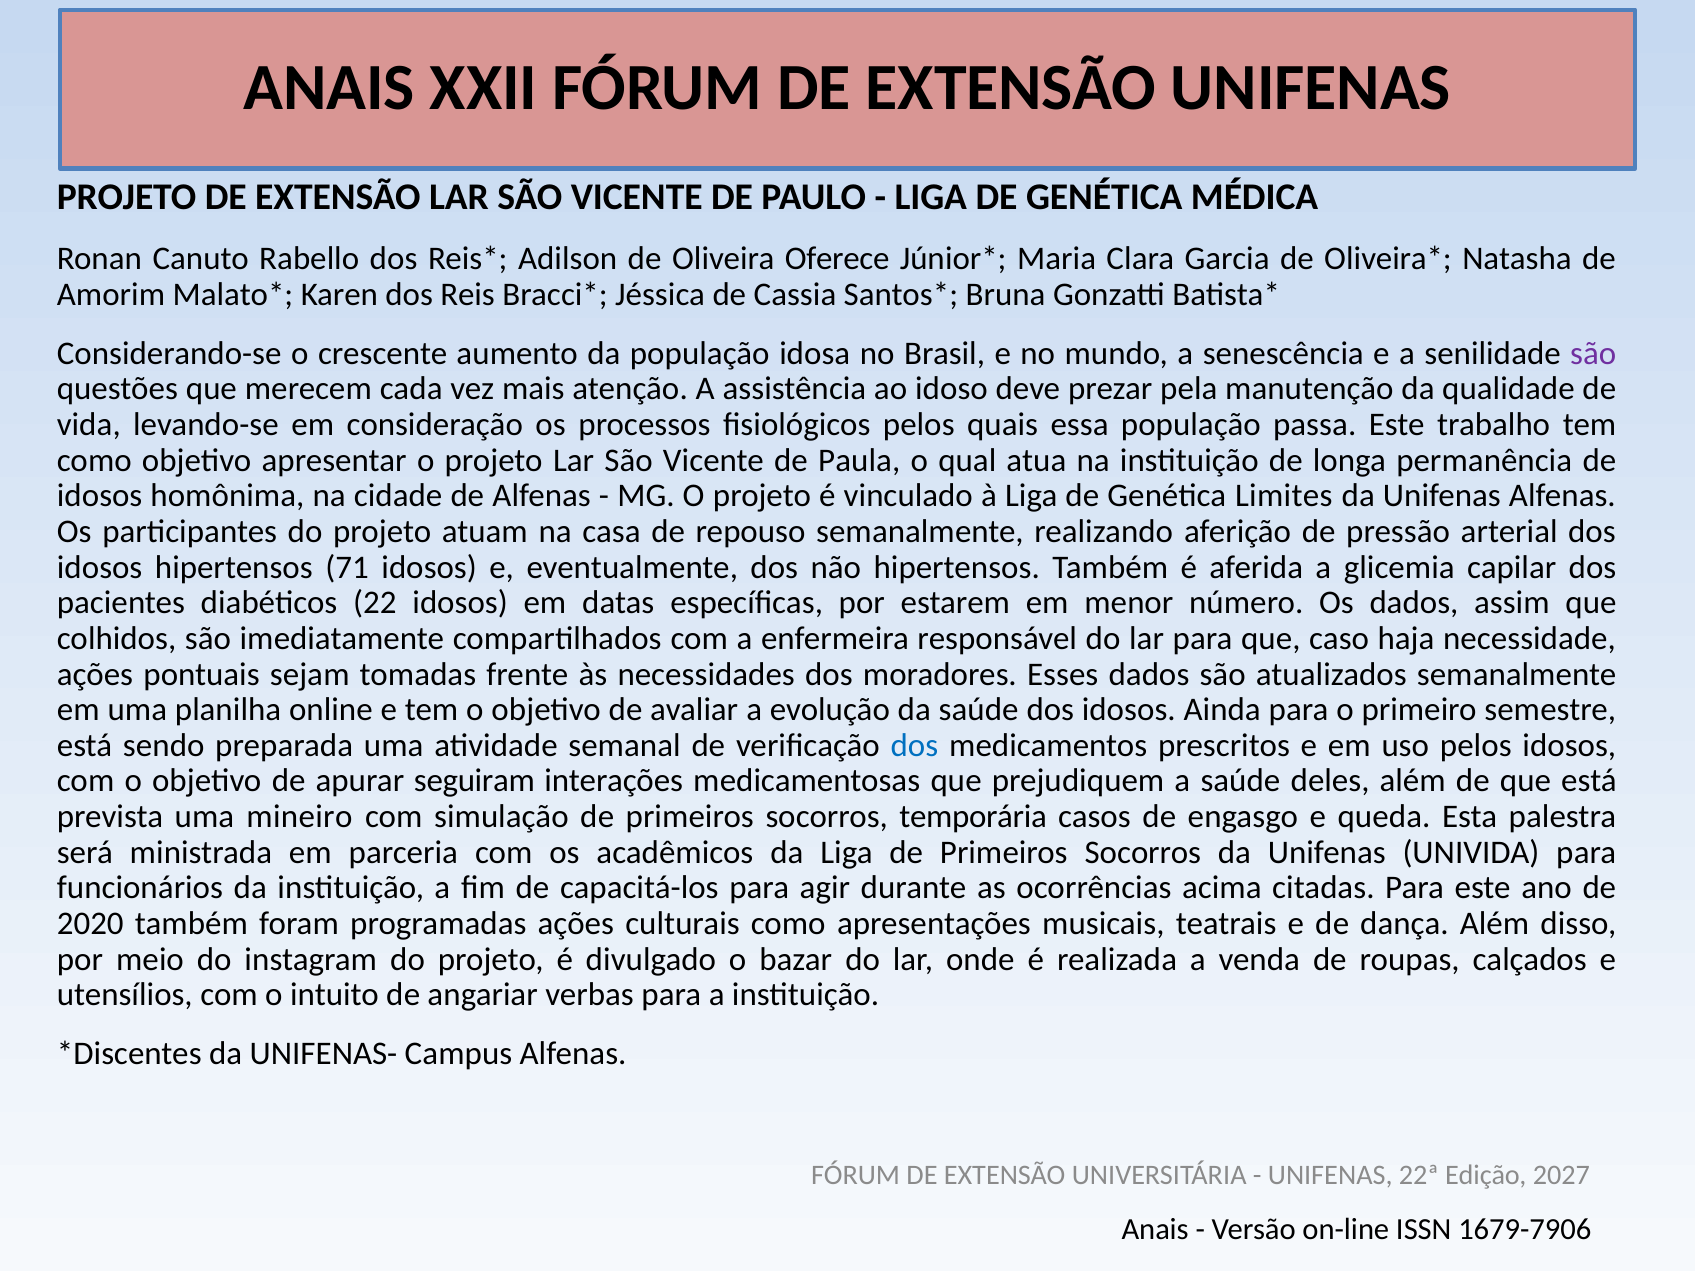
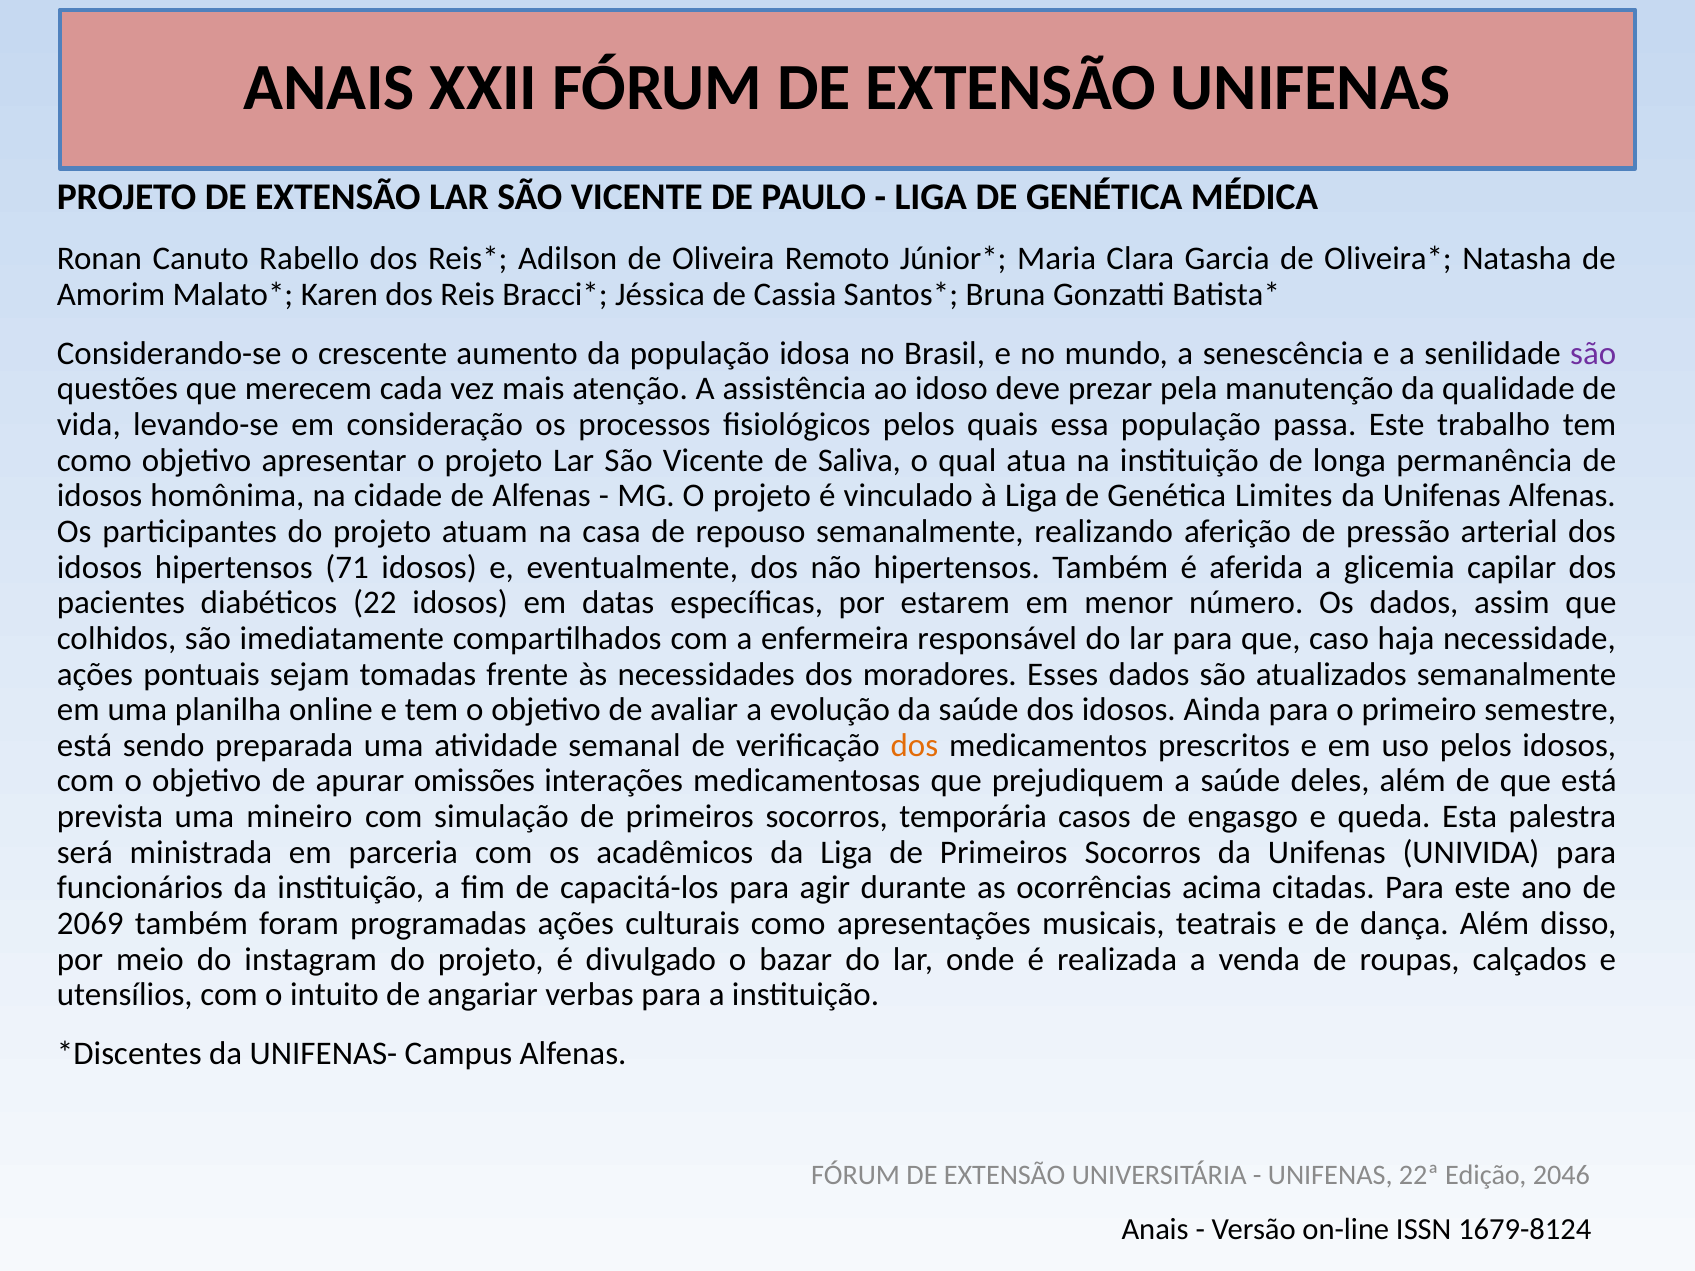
Oferece: Oferece -> Remoto
Paula: Paula -> Saliva
dos at (914, 746) colour: blue -> orange
seguiram: seguiram -> omissões
2020: 2020 -> 2069
2027: 2027 -> 2046
1679-7906: 1679-7906 -> 1679-8124
